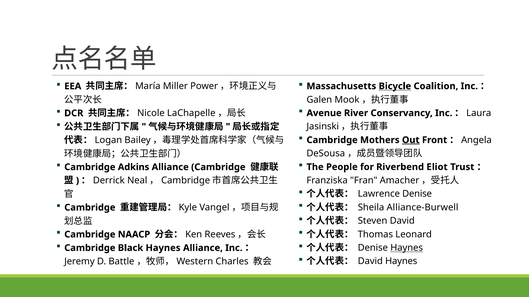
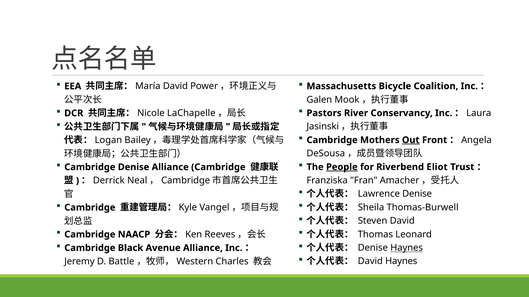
Bicycle underline: present -> none
Miller at (175, 86): Miller -> David
Avenue: Avenue -> Pastors
People underline: none -> present
Cambridge Adkins: Adkins -> Denise
Alliance-Burwell: Alliance-Burwell -> Thomas-Burwell
Black Haynes: Haynes -> Avenue
